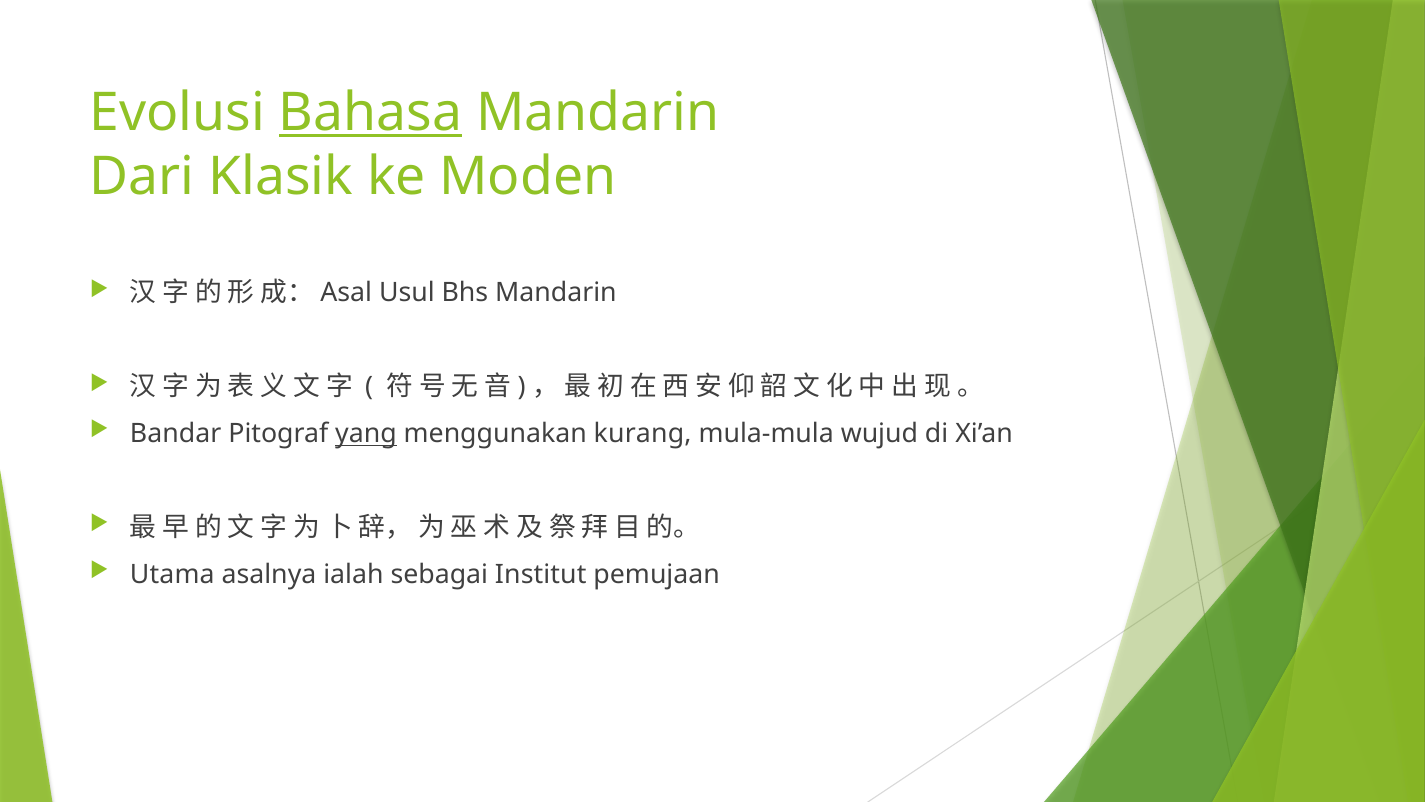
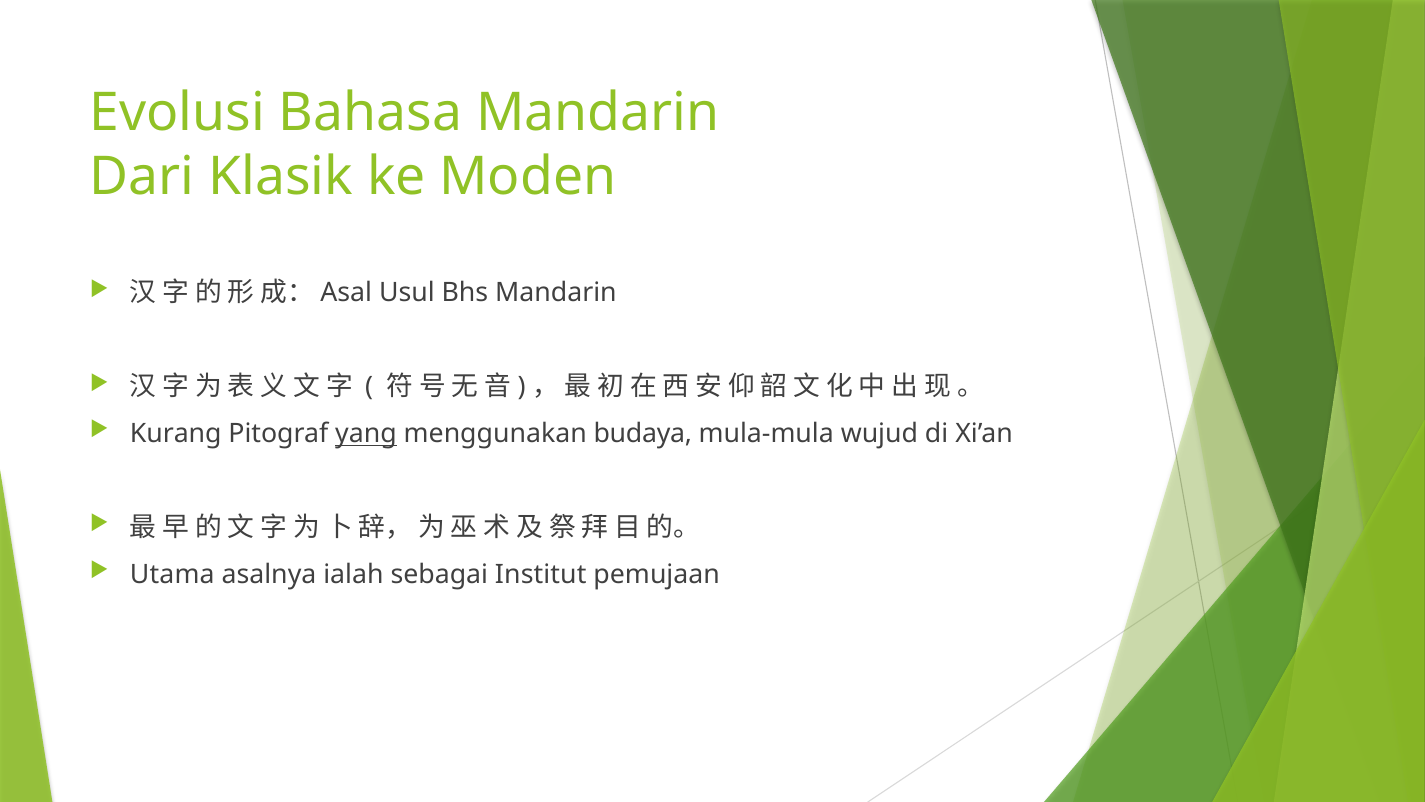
Bahasa underline: present -> none
Bandar: Bandar -> Kurang
kurang: kurang -> budaya
